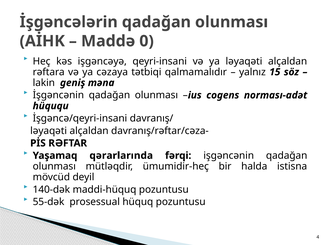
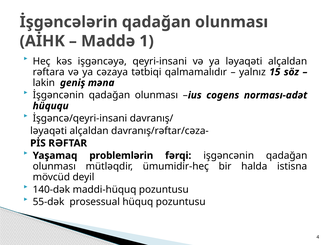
0: 0 -> 1
qərarlarında: qərarlarında -> problemlərin
